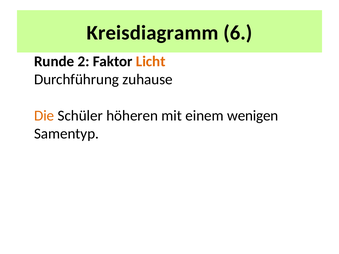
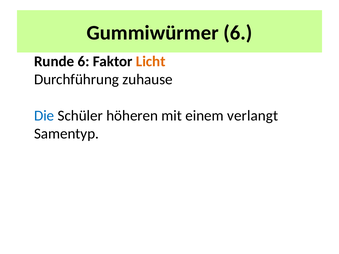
Kreisdiagramm: Kreisdiagramm -> Gummiwürmer
Runde 2: 2 -> 6
Die colour: orange -> blue
wenigen: wenigen -> verlangt
